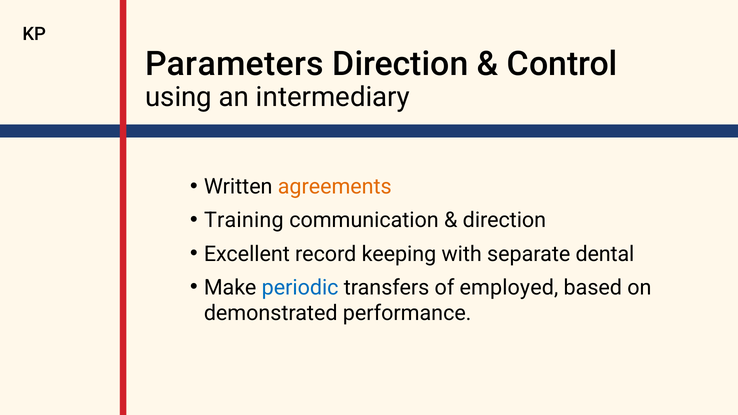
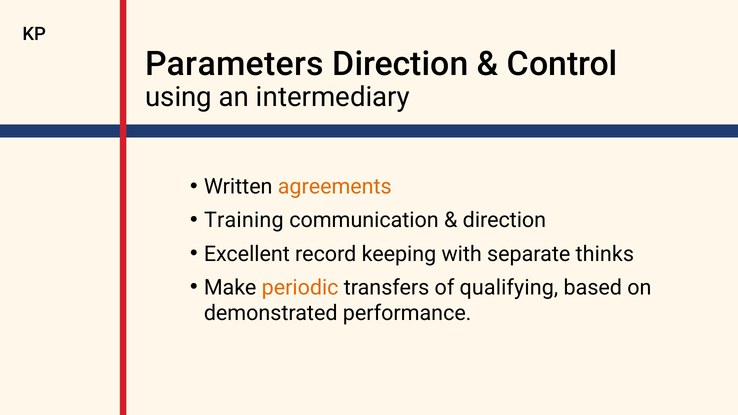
dental: dental -> thinks
periodic colour: blue -> orange
employed: employed -> qualifying
